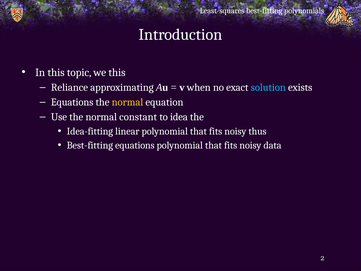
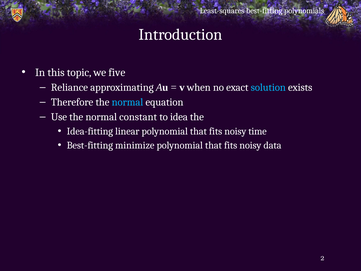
we this: this -> five
Equations at (72, 102): Equations -> Therefore
normal at (127, 102) colour: yellow -> light blue
thus: thus -> time
Best-fitting equations: equations -> minimize
